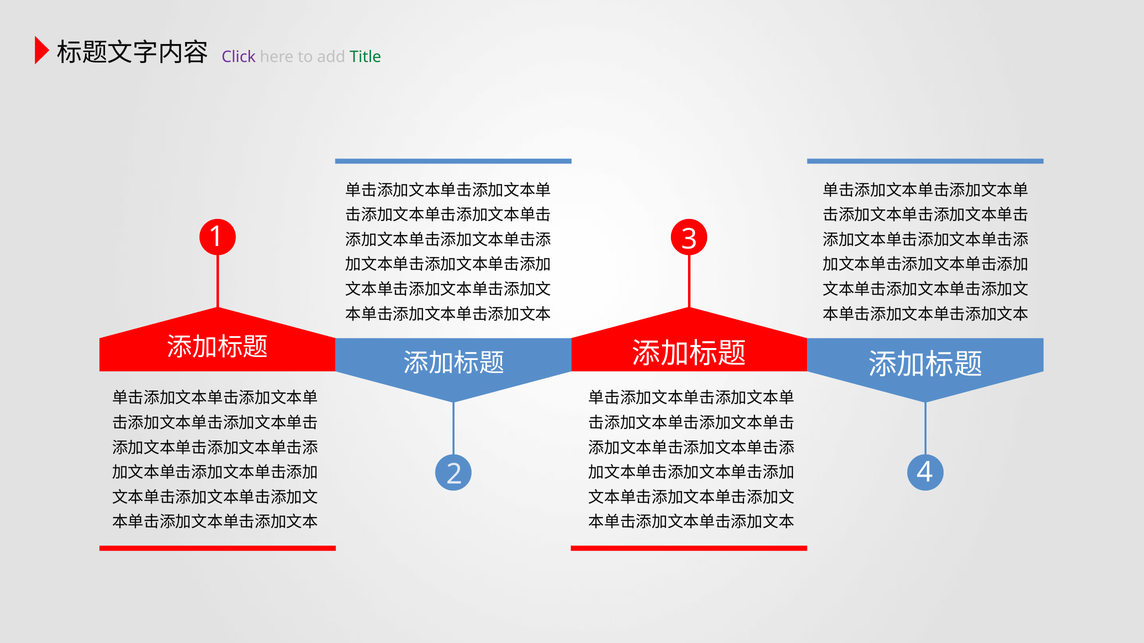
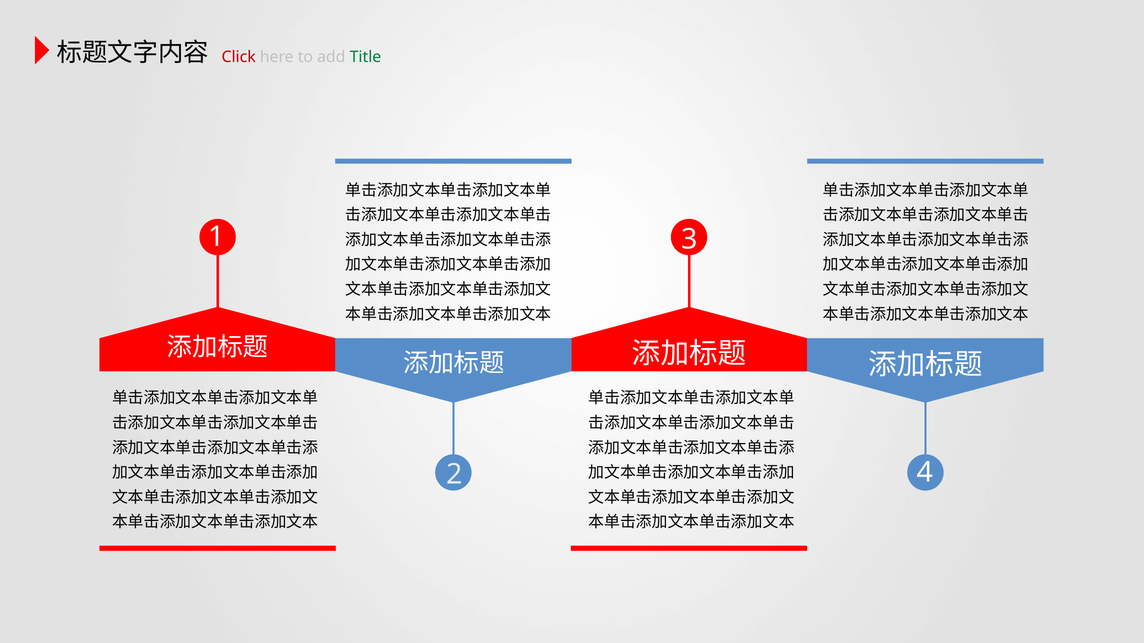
Click colour: purple -> red
